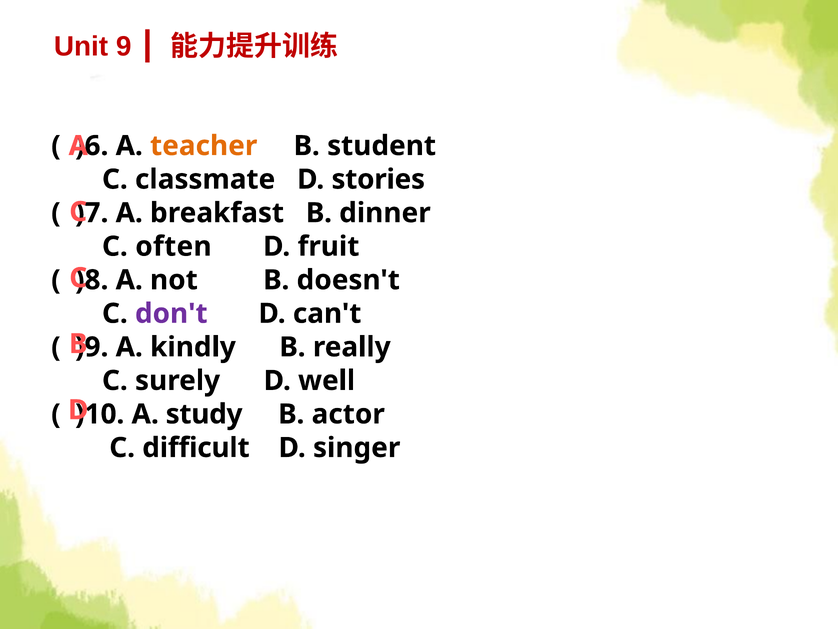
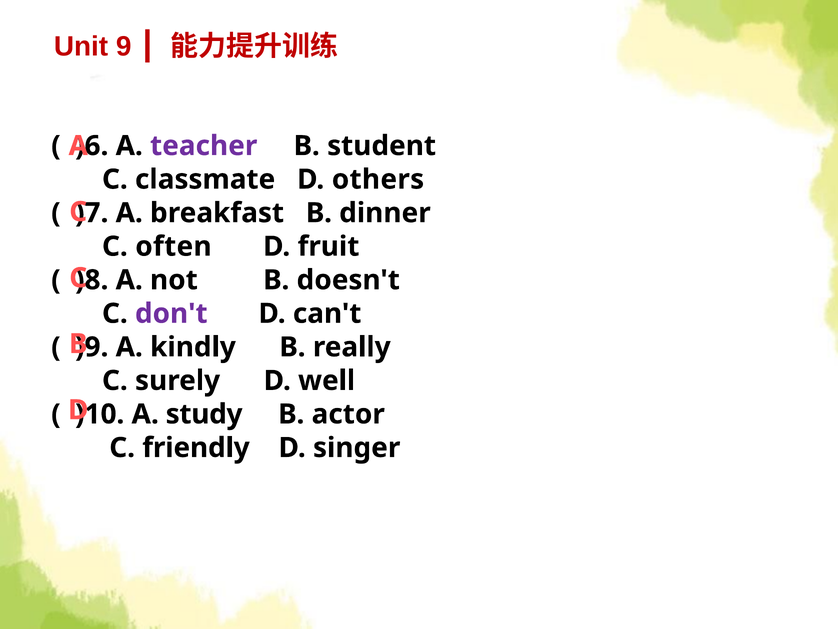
teacher colour: orange -> purple
stories: stories -> others
difficult: difficult -> friendly
